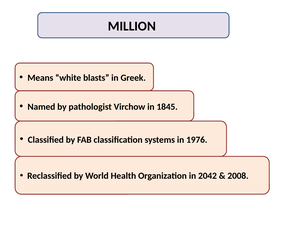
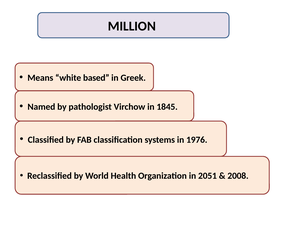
blasts: blasts -> based
2042: 2042 -> 2051
